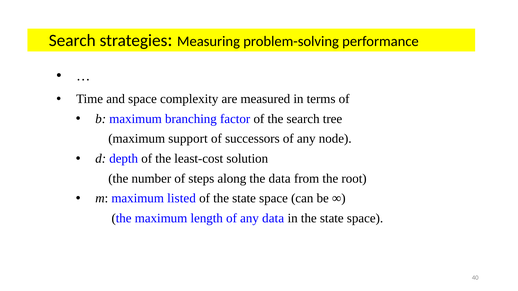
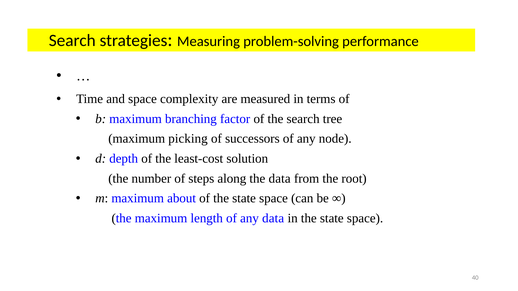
support: support -> picking
listed: listed -> about
